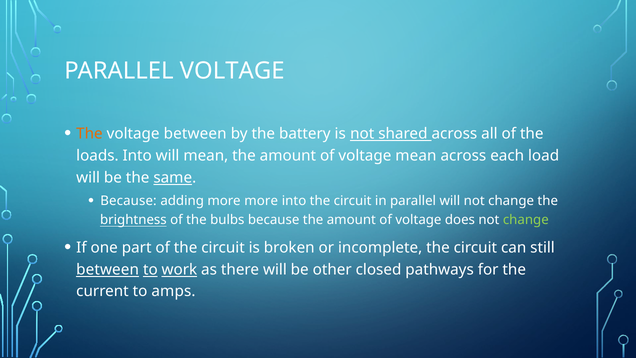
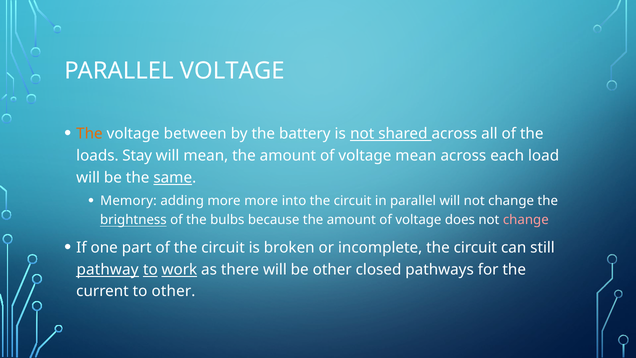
loads Into: Into -> Stay
Because at (128, 201): Because -> Memory
change at (526, 220) colour: light green -> pink
between at (108, 269): between -> pathway
to amps: amps -> other
